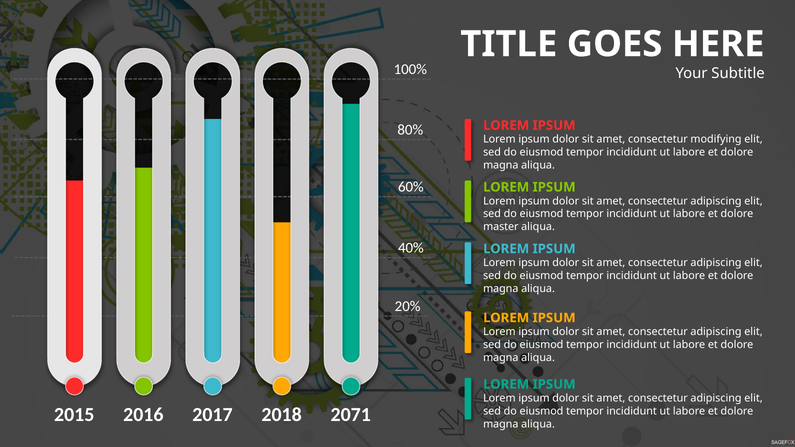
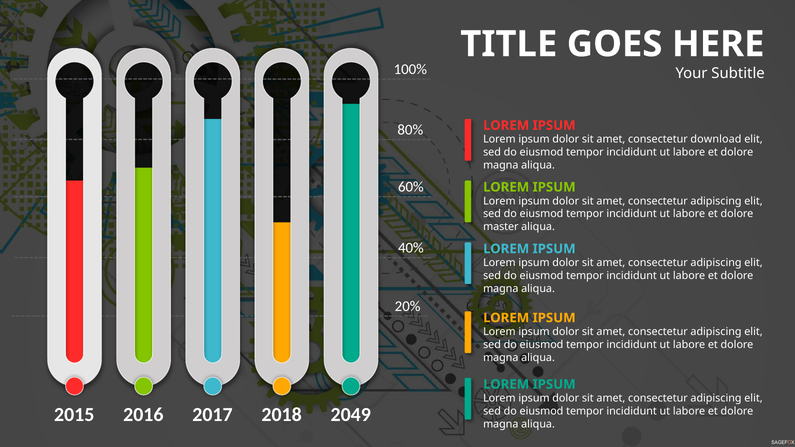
modifying: modifying -> download
2071: 2071 -> 2049
